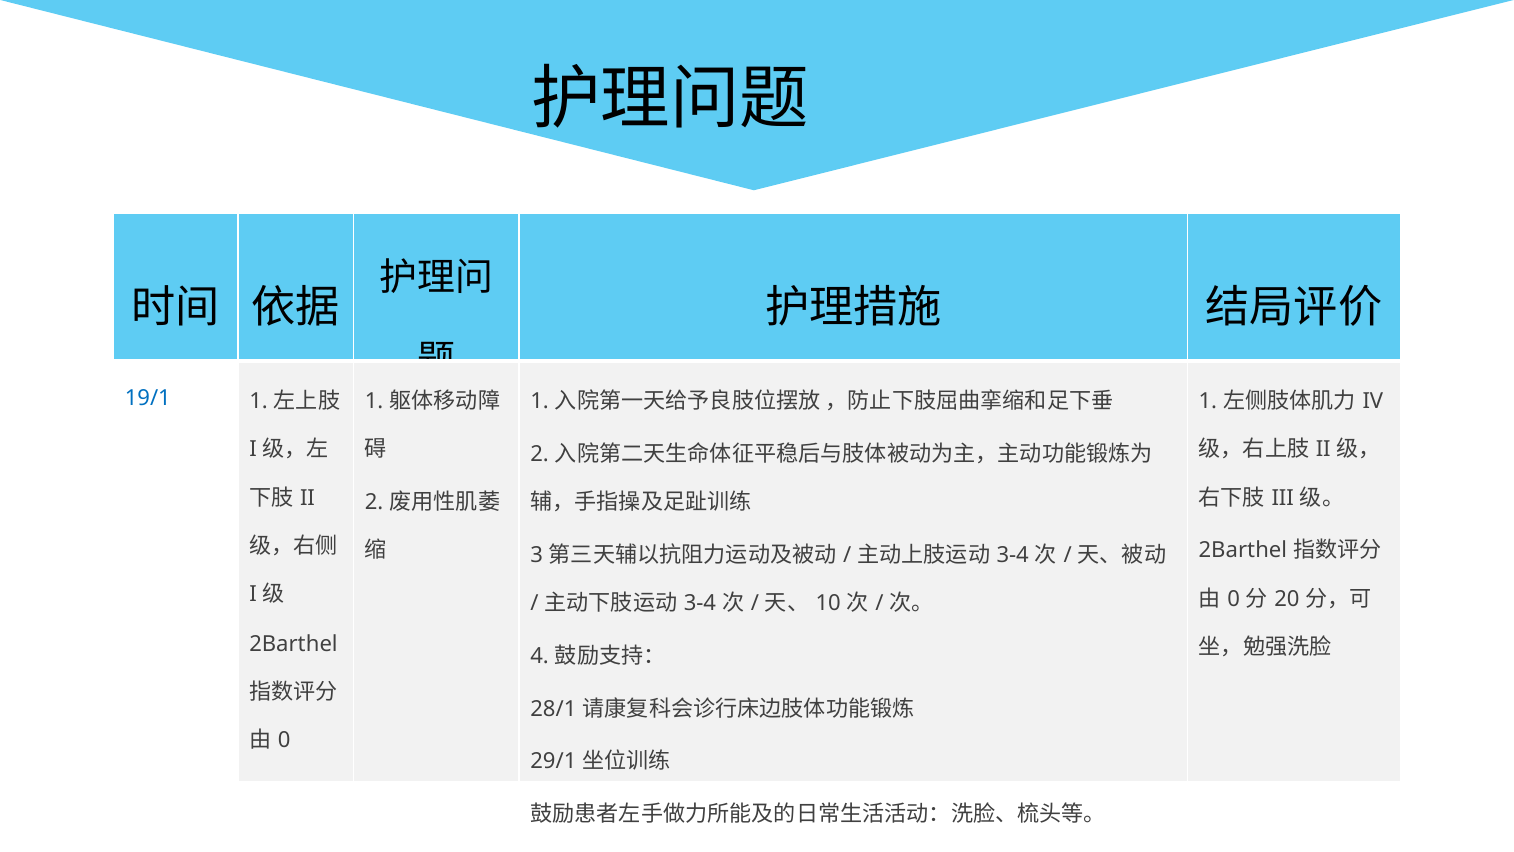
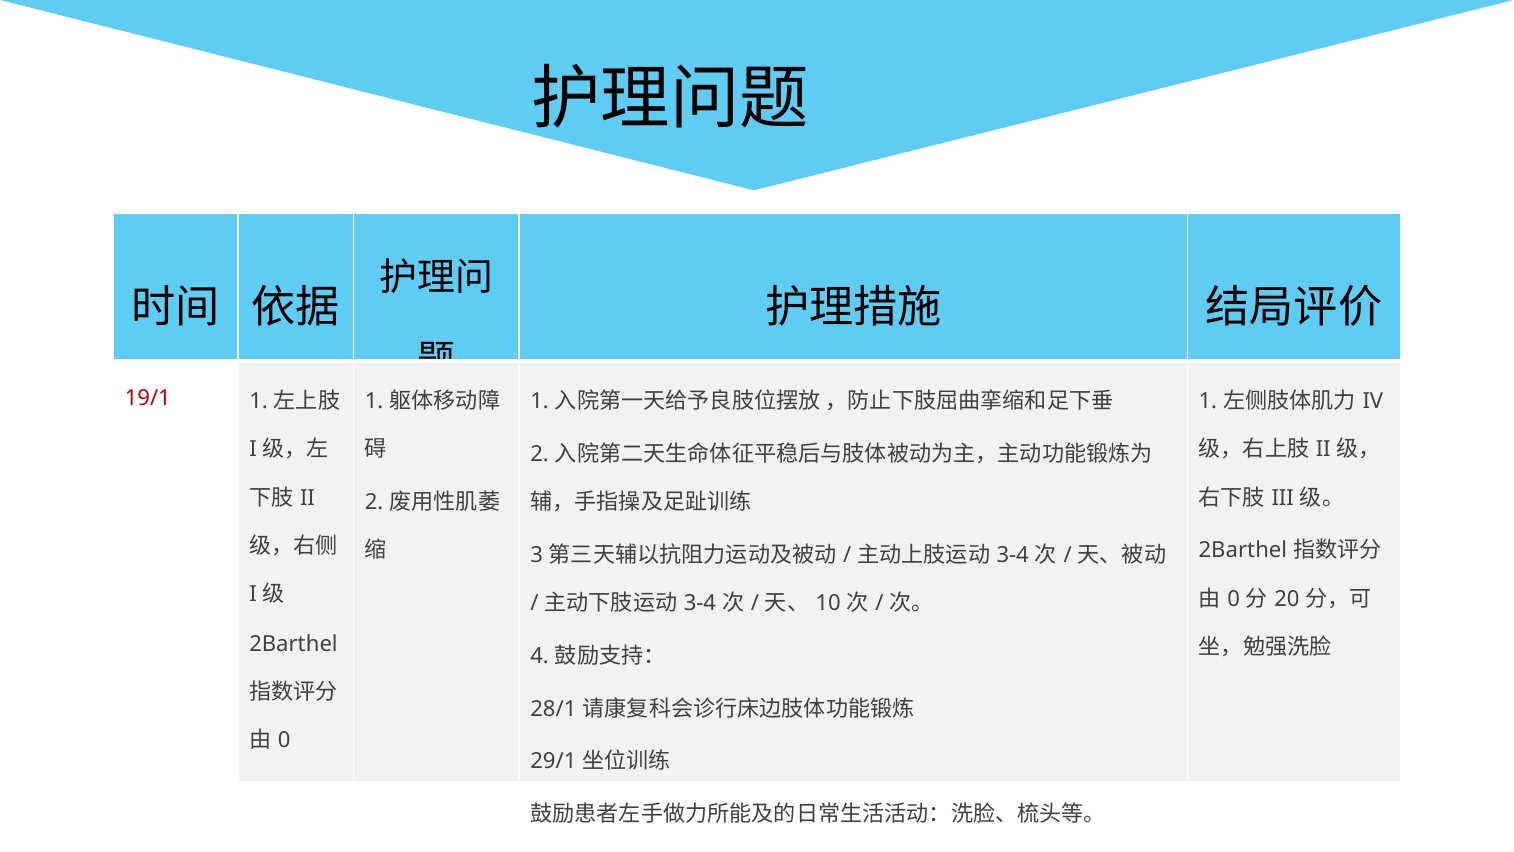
19/1 colour: blue -> red
